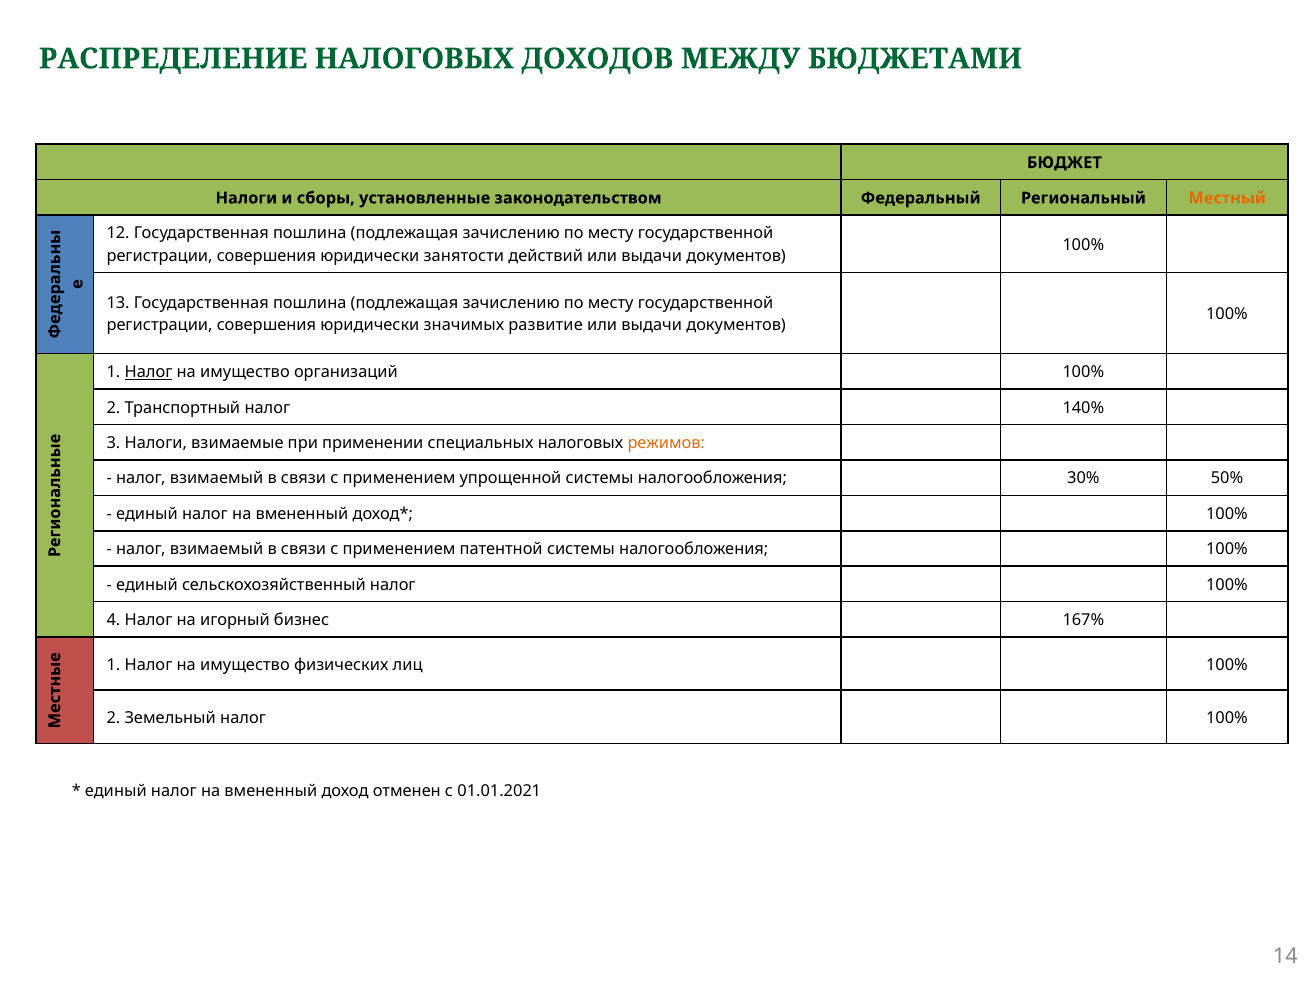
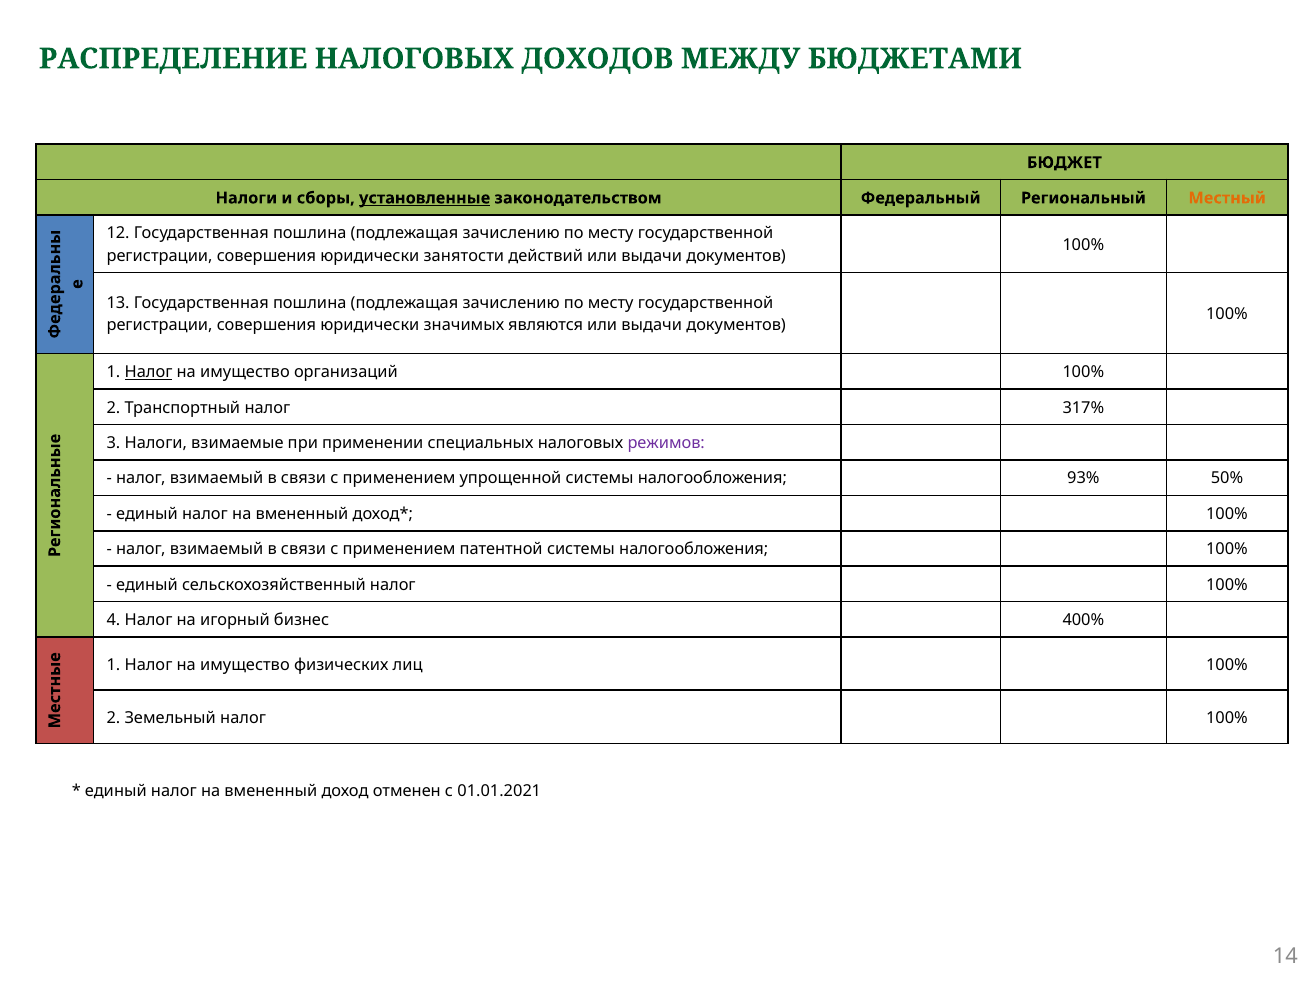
установленные underline: none -> present
развитие: развитие -> являются
140%: 140% -> 317%
режимов colour: orange -> purple
30%: 30% -> 93%
167%: 167% -> 400%
